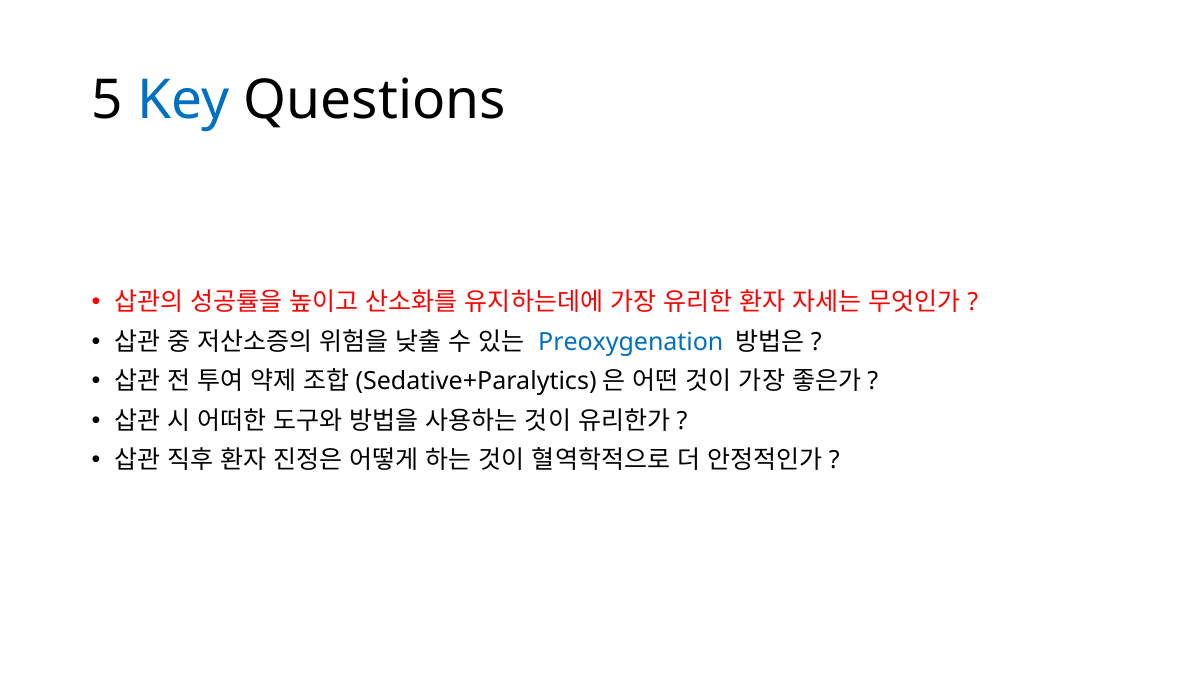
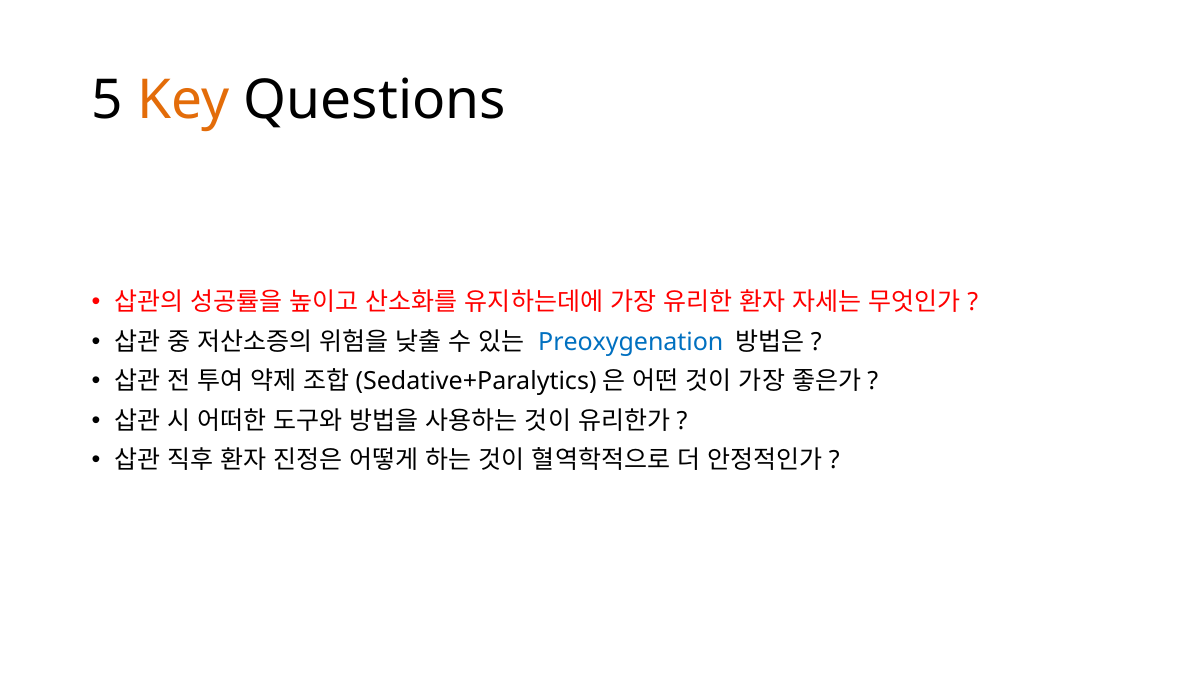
Key colour: blue -> orange
